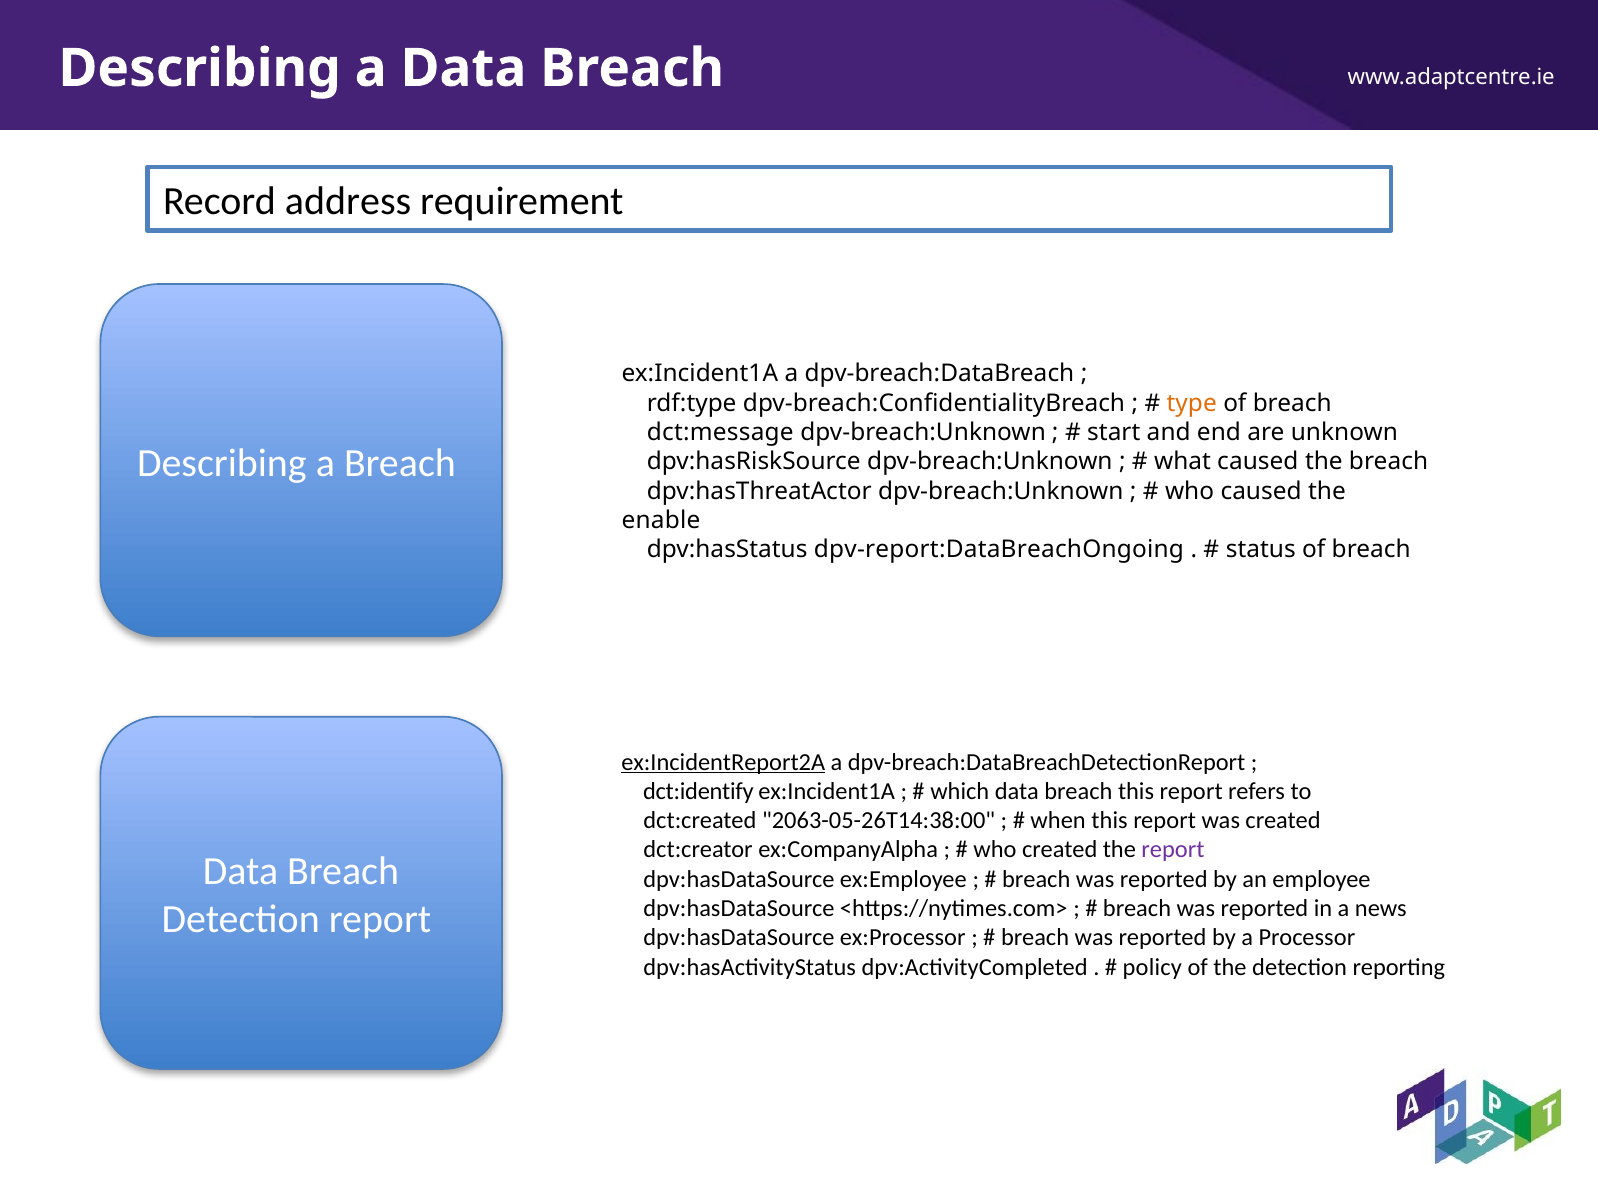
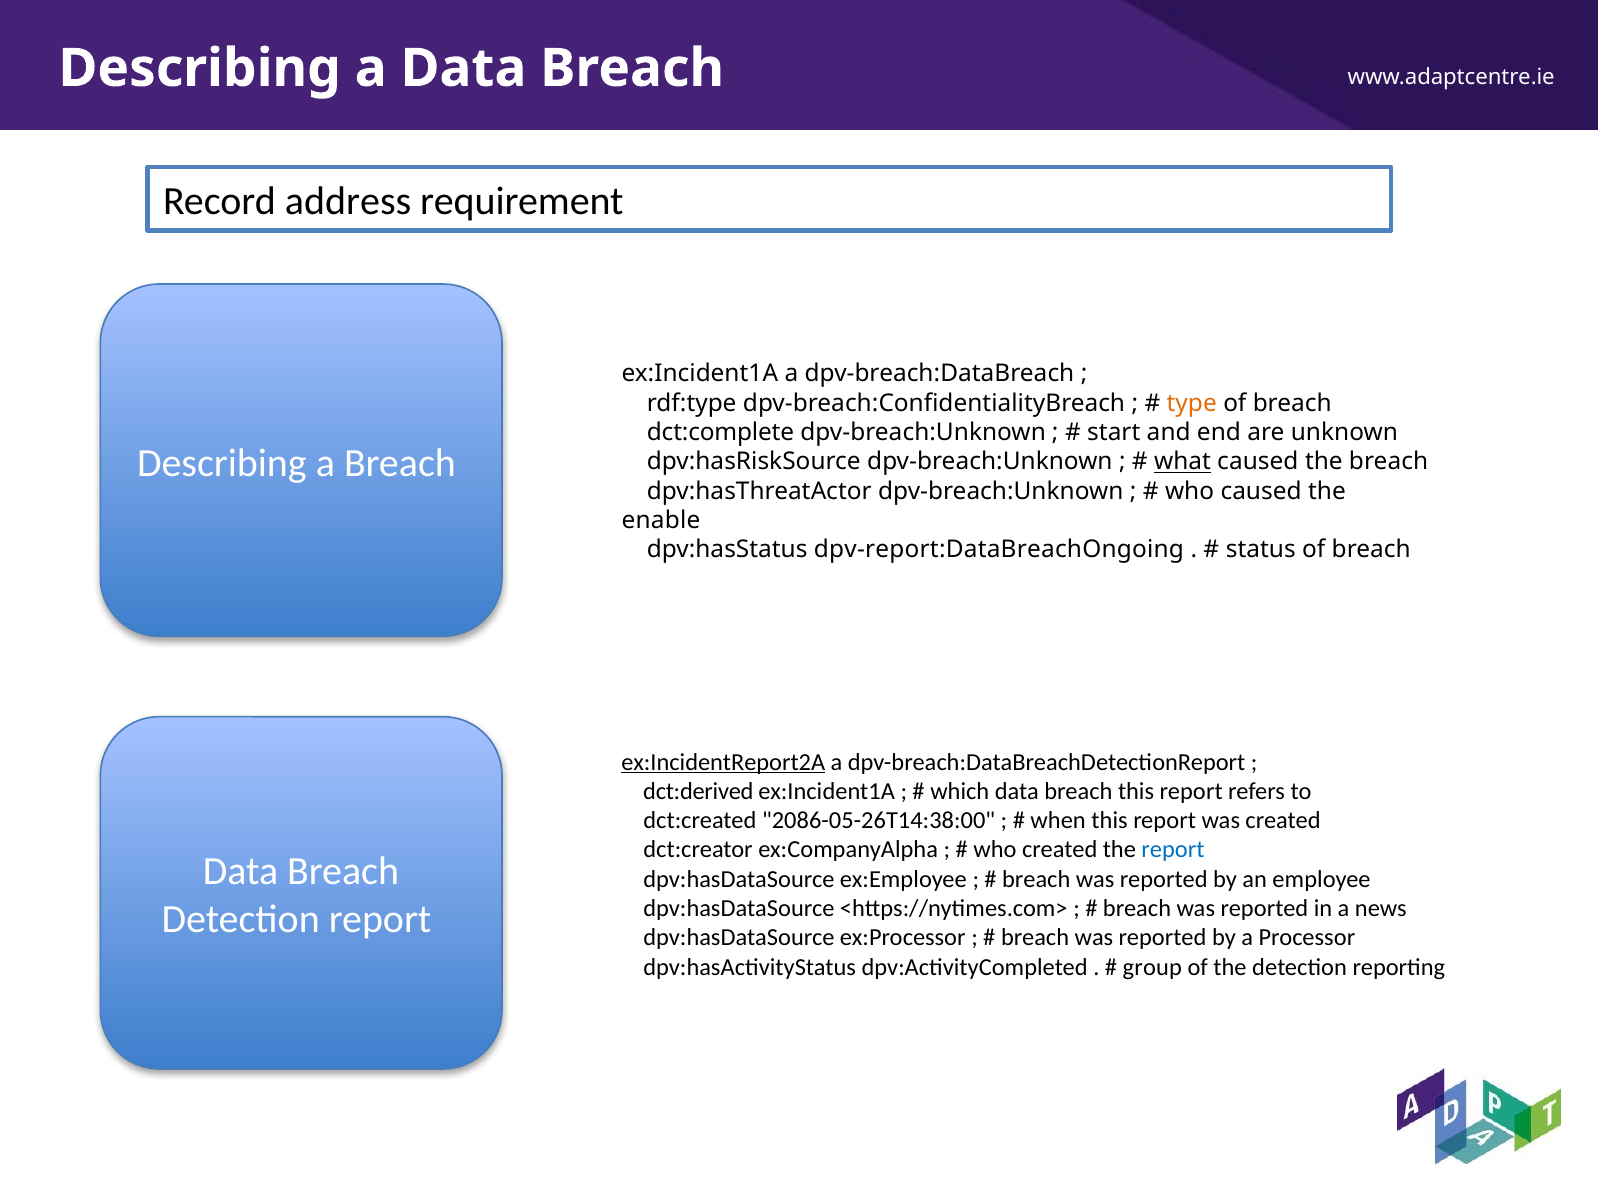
dct:message: dct:message -> dct:complete
what underline: none -> present
dct:identify: dct:identify -> dct:derived
2063-05-26T14:38:00: 2063-05-26T14:38:00 -> 2086-05-26T14:38:00
report at (1173, 850) colour: purple -> blue
policy: policy -> group
